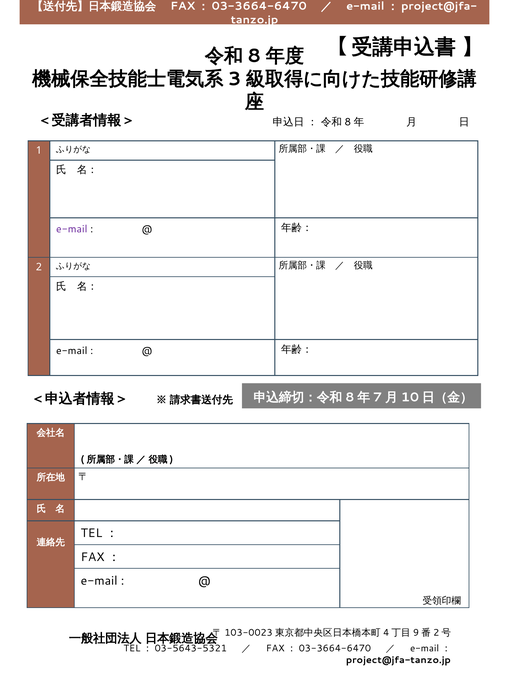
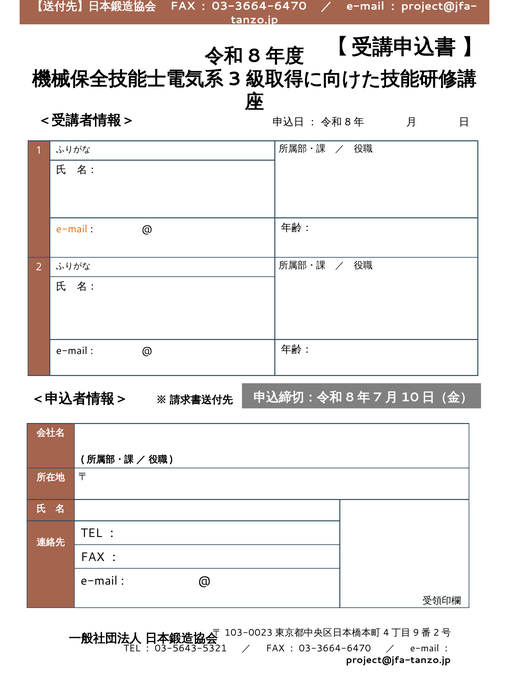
e-mail at (72, 229) colour: purple -> orange
